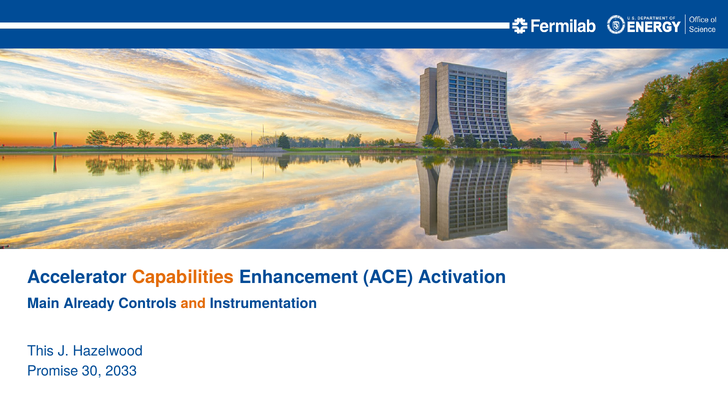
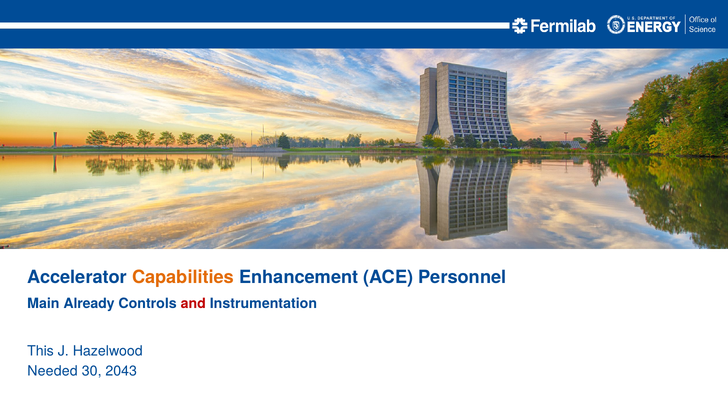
Activation: Activation -> Personnel
and colour: orange -> red
Promise: Promise -> Needed
2033: 2033 -> 2043
